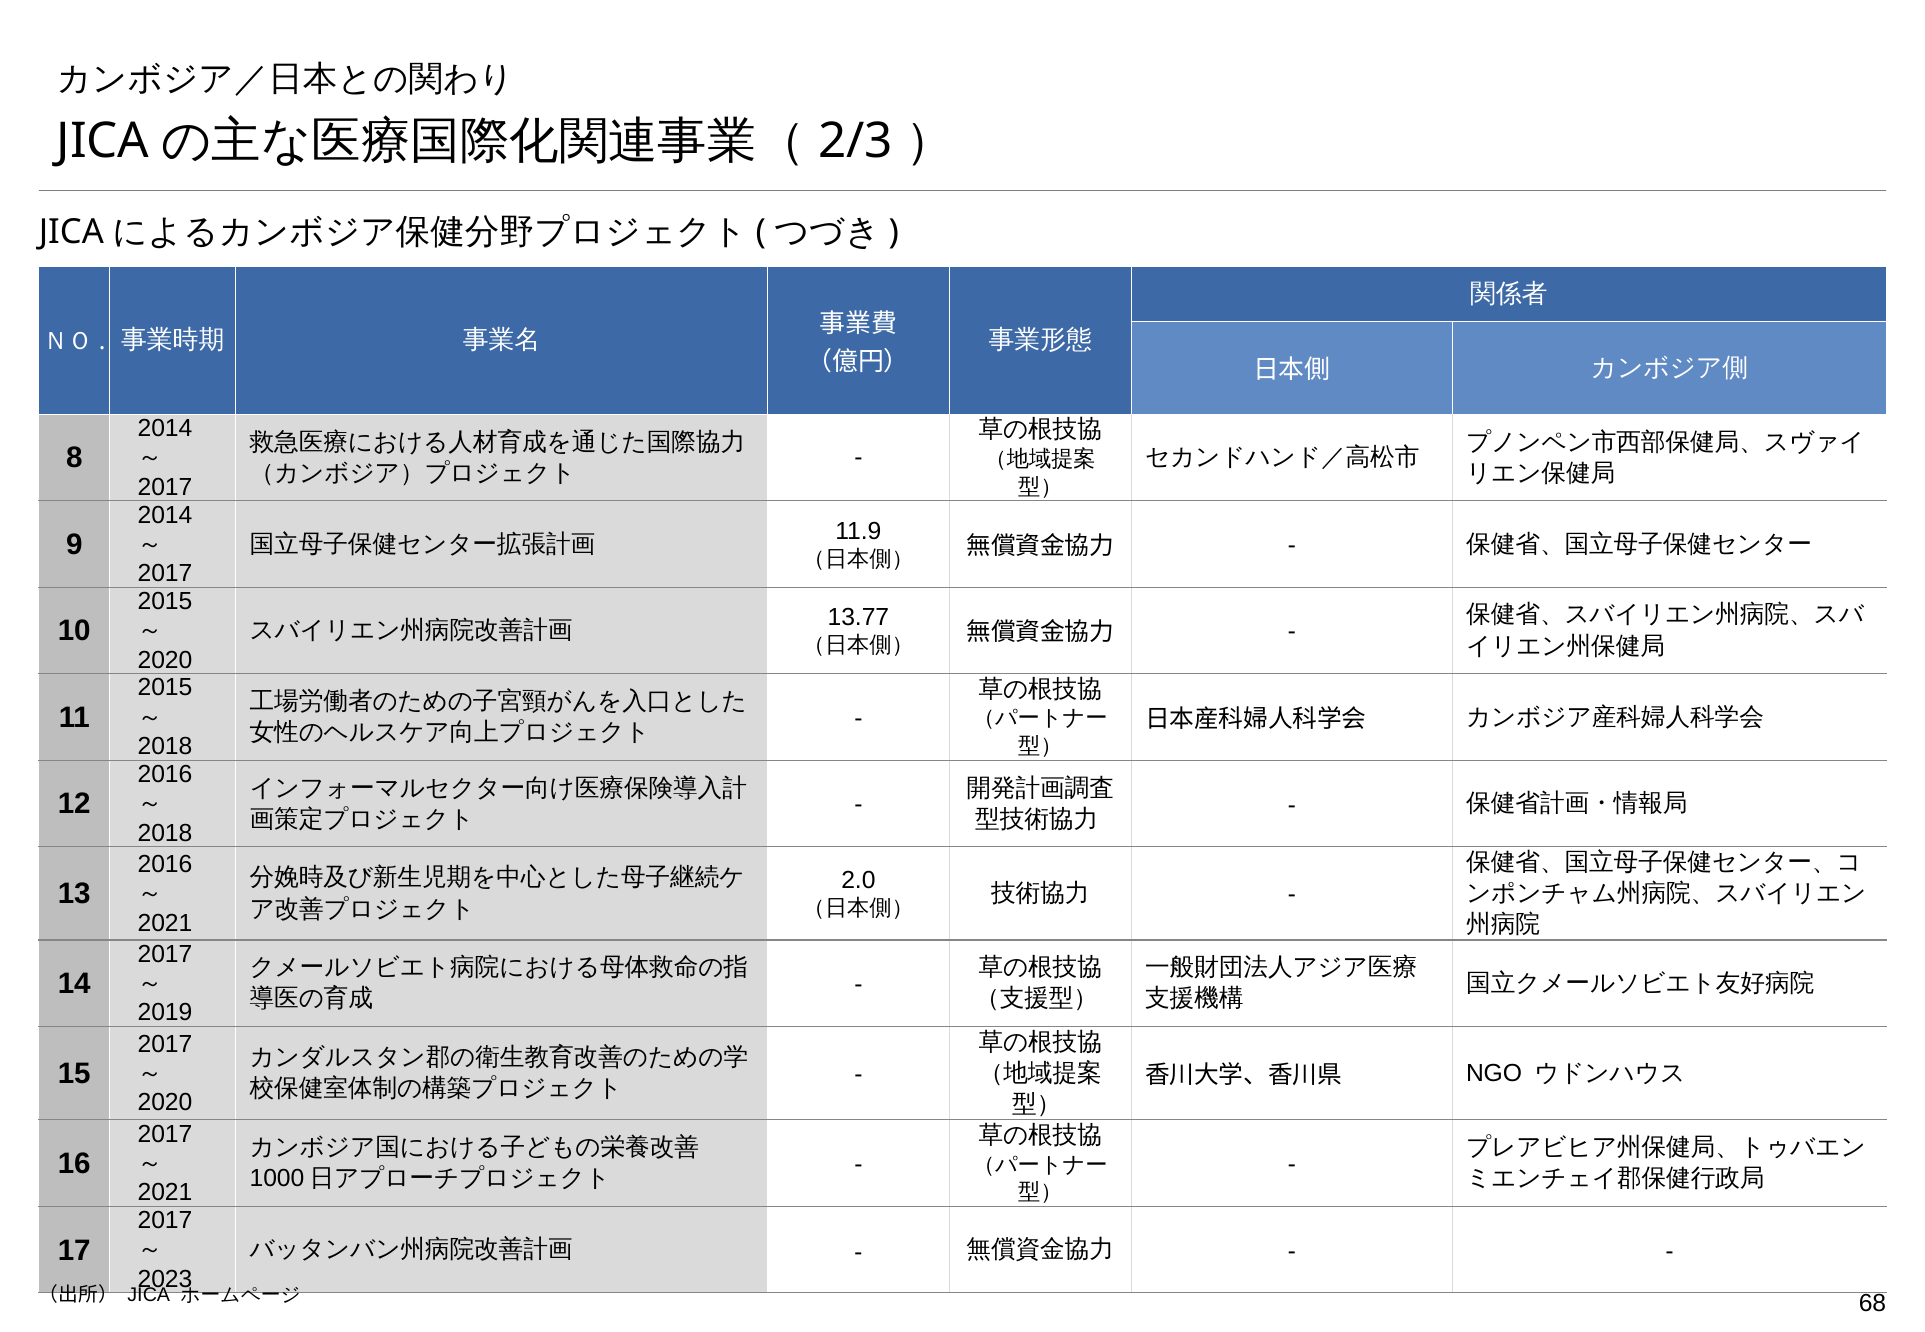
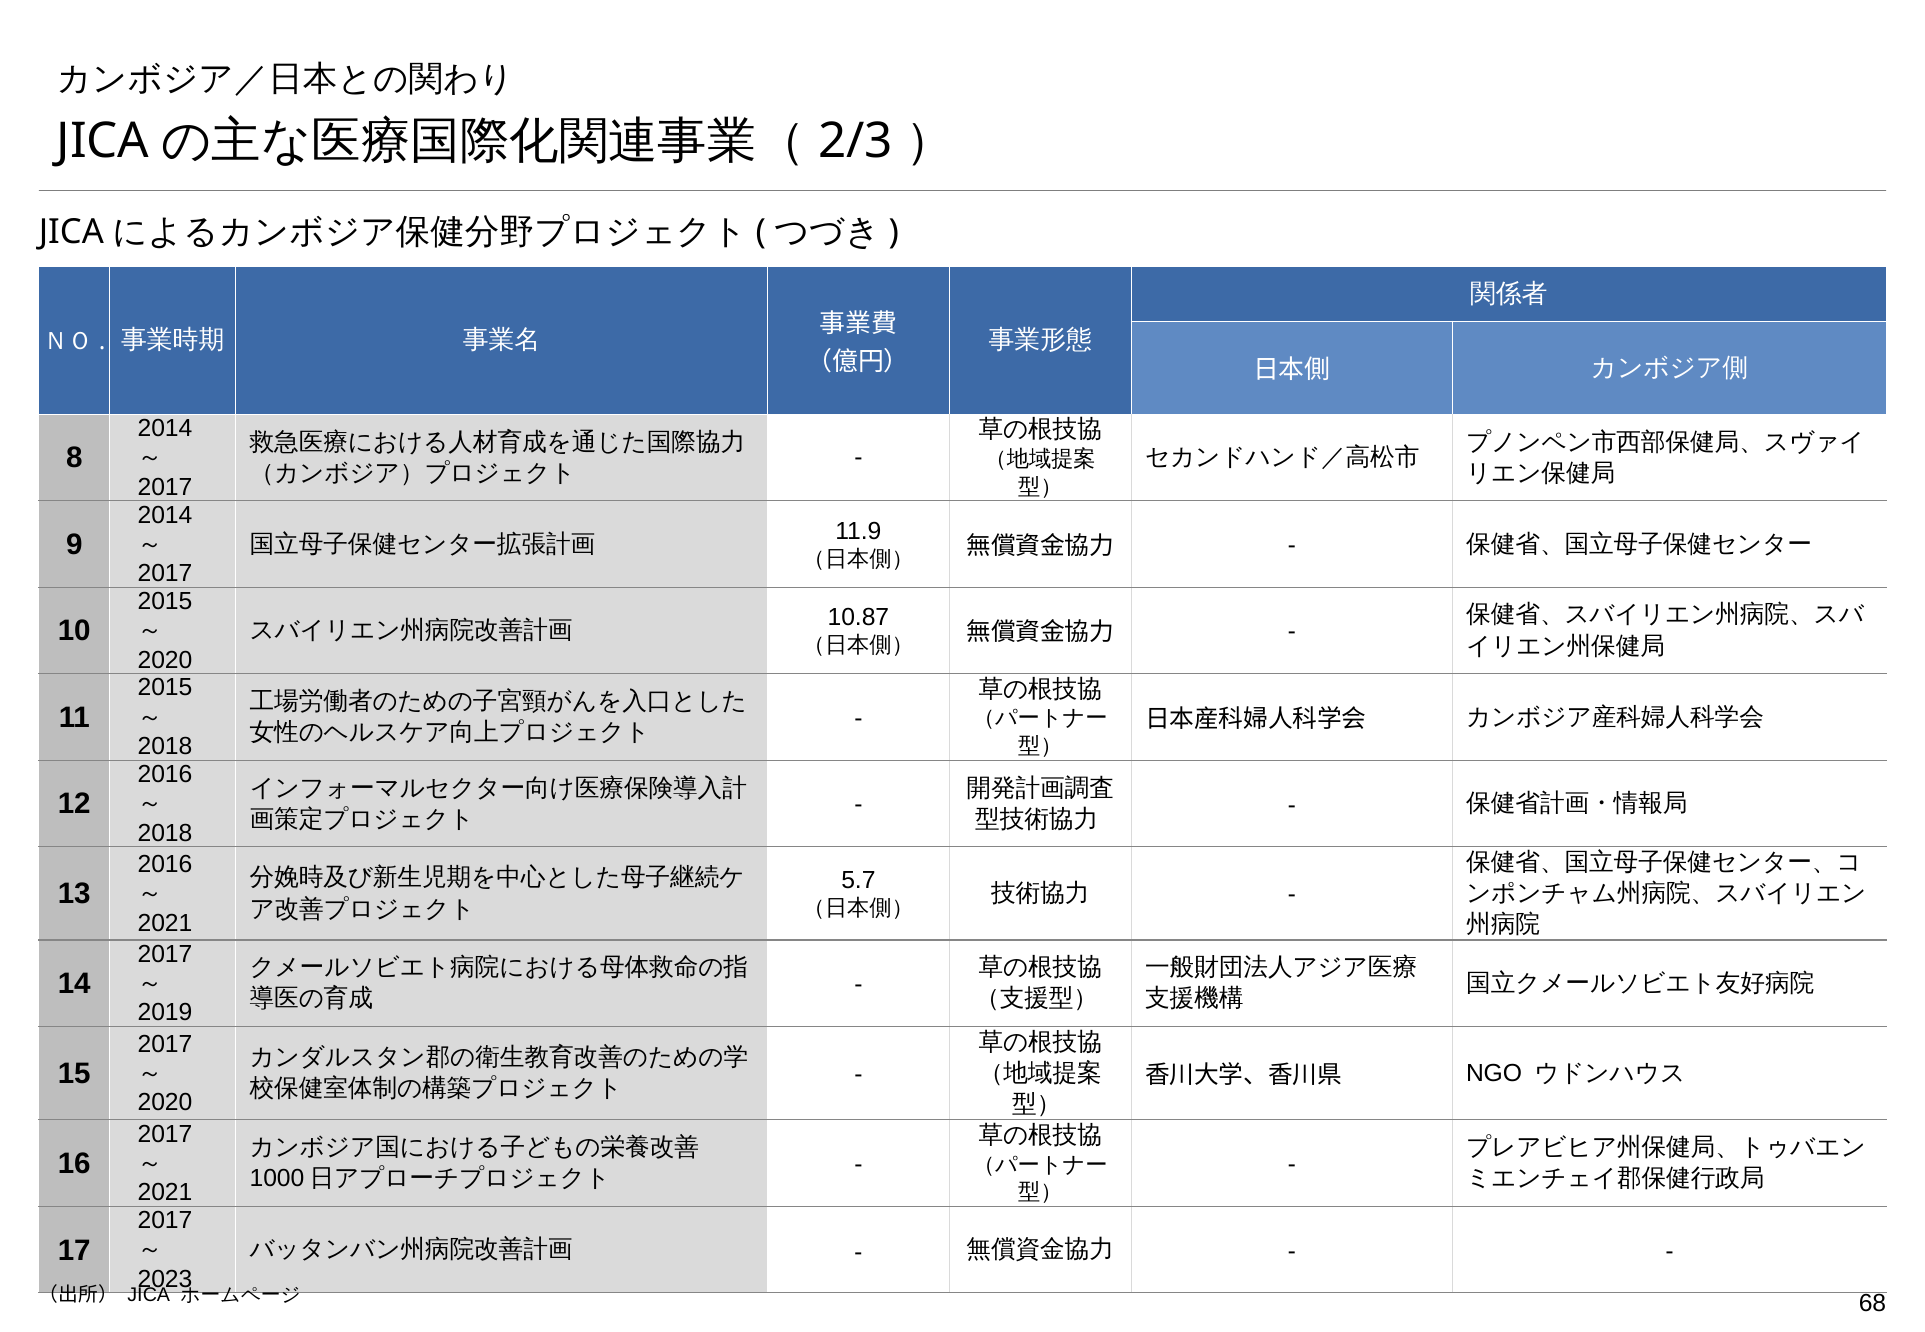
13.77: 13.77 -> 10.87
2.0: 2.0 -> 5.7
